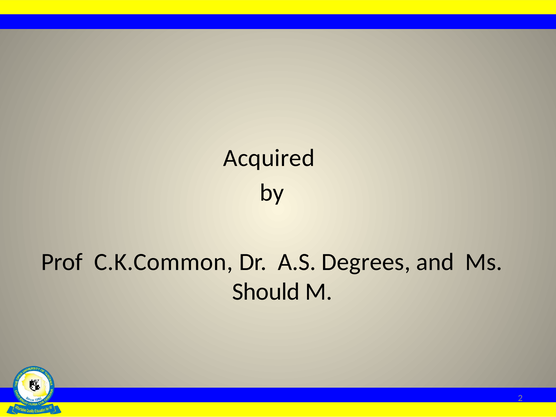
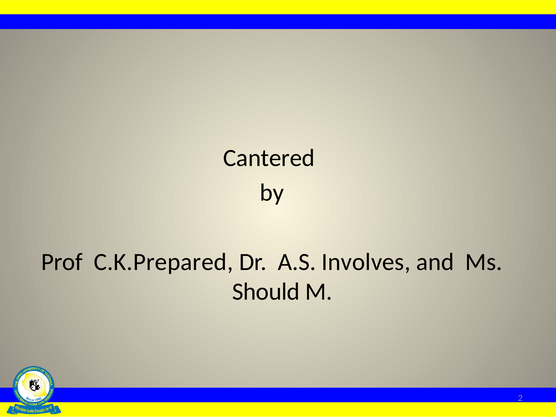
Acquired: Acquired -> Cantered
C.K.Common: C.K.Common -> C.K.Prepared
Degrees: Degrees -> Involves
